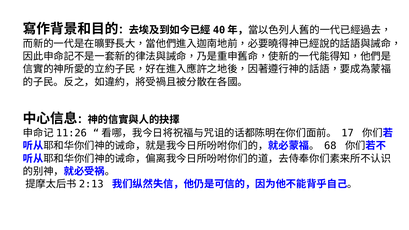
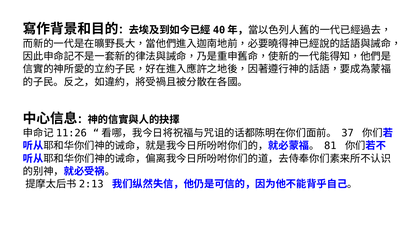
17: 17 -> 37
68: 68 -> 81
